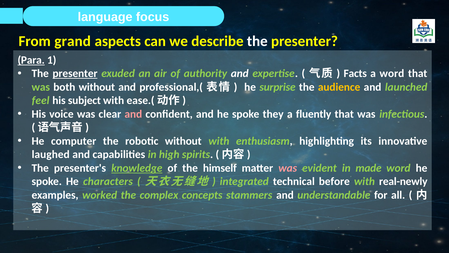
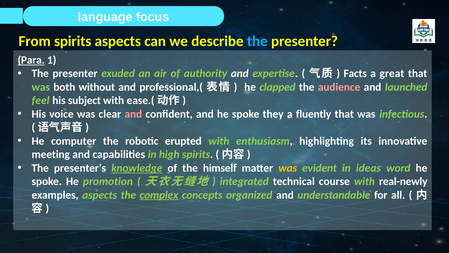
From grand: grand -> spirits
the at (257, 41) colour: white -> light blue
presenter at (75, 73) underline: present -> none
a word: word -> great
surprise: surprise -> clapped
audience colour: yellow -> pink
robotic without: without -> erupted
laughed: laughed -> meeting
was at (288, 168) colour: pink -> yellow
made: made -> ideas
characters: characters -> promotion
before: before -> course
examples worked: worked -> aspects
complex underline: none -> present
stammers: stammers -> organized
